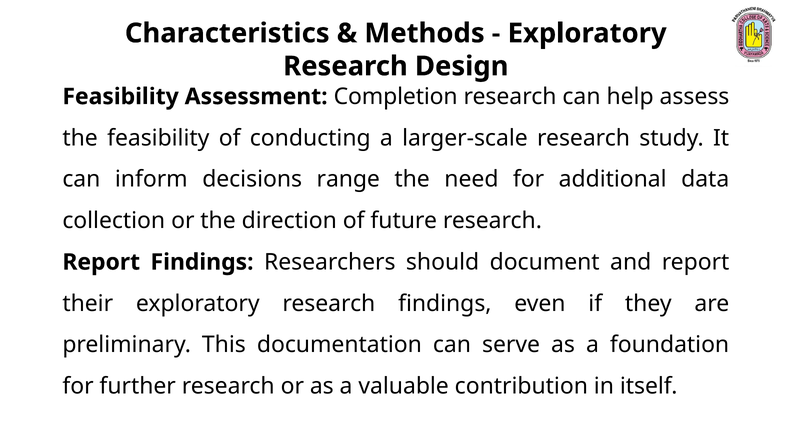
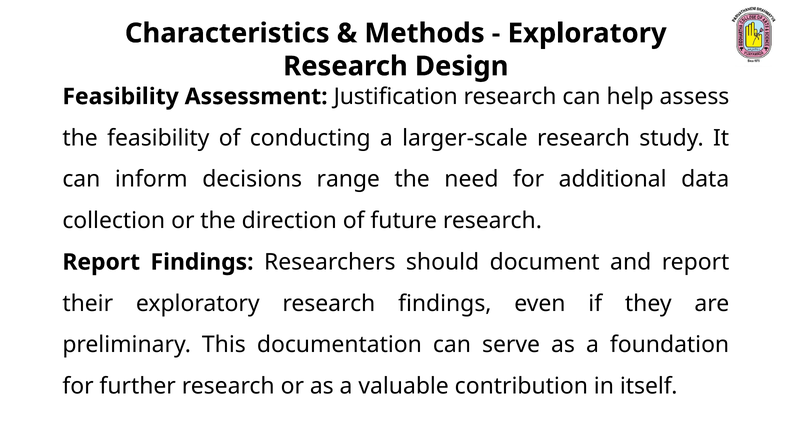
Completion: Completion -> Justification
